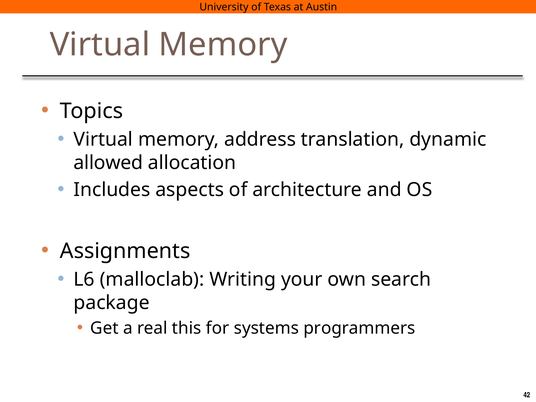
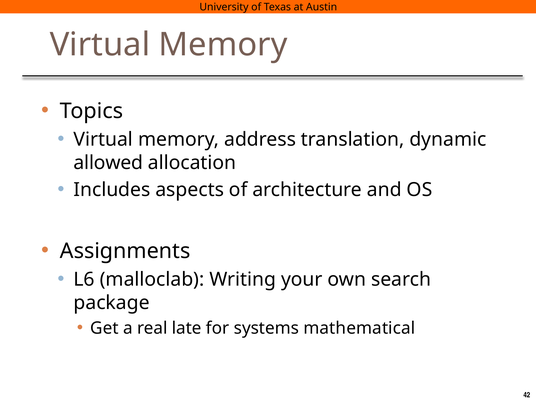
this: this -> late
programmers: programmers -> mathematical
